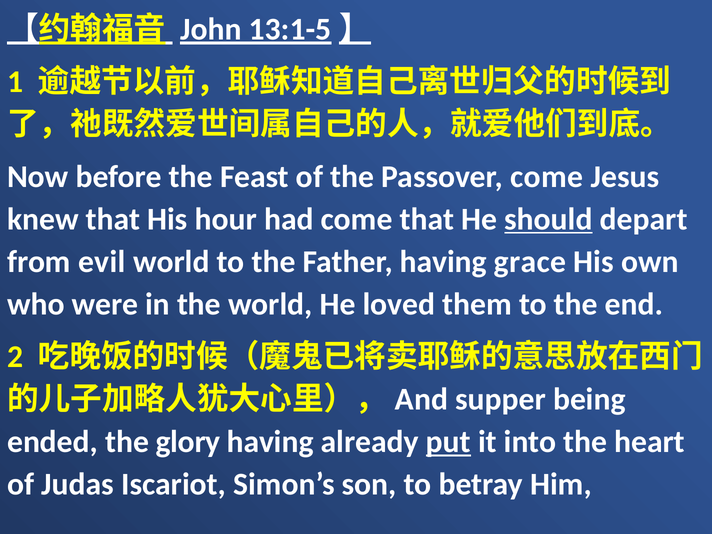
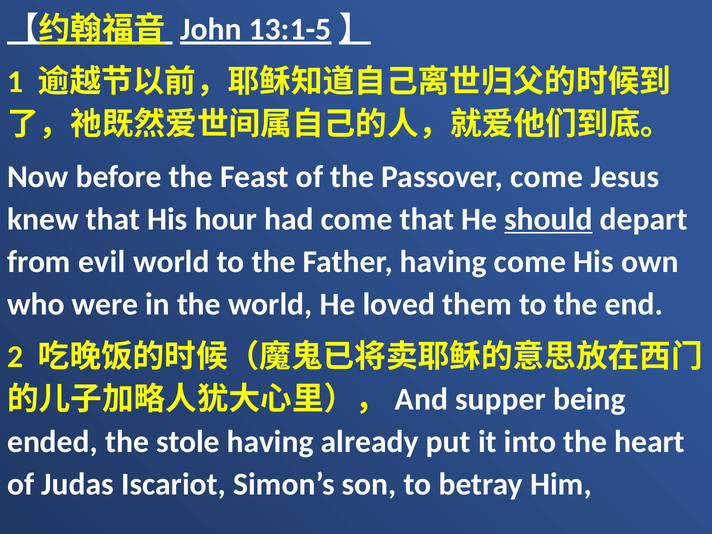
having grace: grace -> come
glory: glory -> stole
put underline: present -> none
